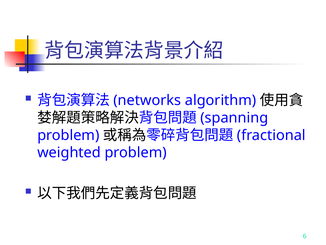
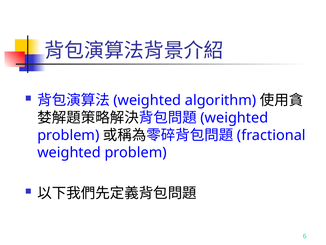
networks at (147, 100): networks -> weighted
spanning at (234, 118): spanning -> weighted
